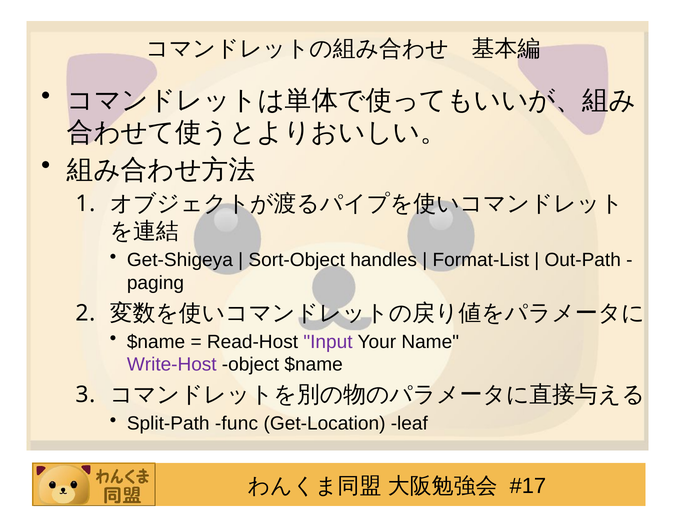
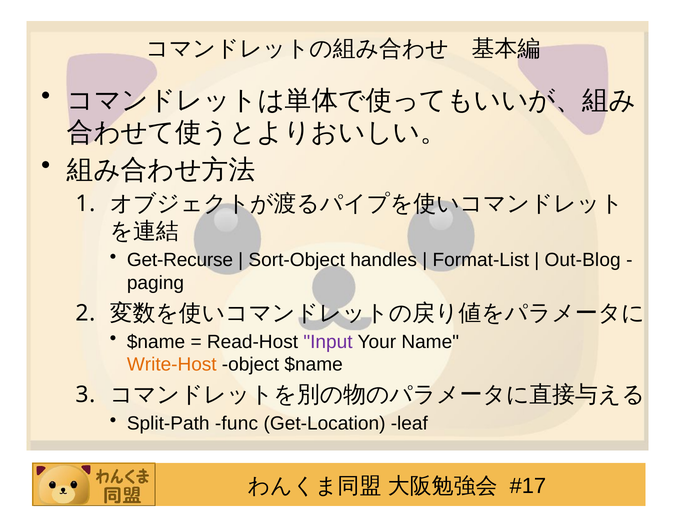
Get-Shigeya: Get-Shigeya -> Get-Recurse
Out-Path: Out-Path -> Out-Blog
Write-Host colour: purple -> orange
